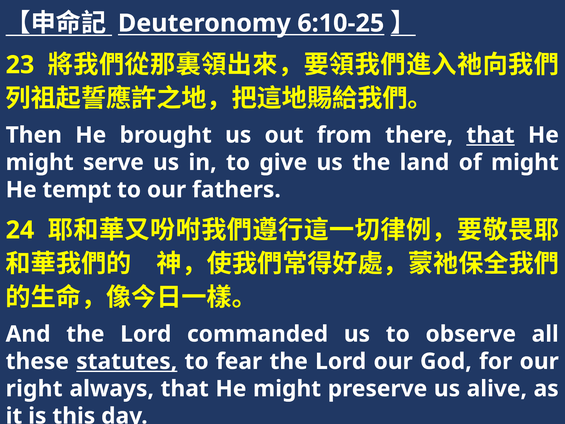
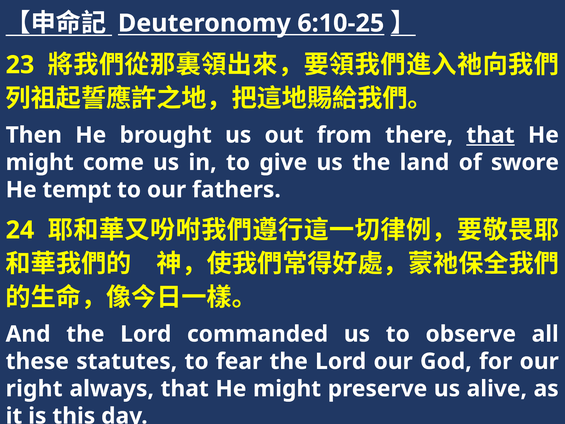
serve: serve -> come
of might: might -> swore
statutes underline: present -> none
